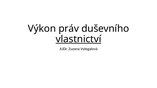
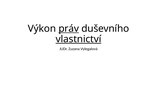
práv underline: none -> present
